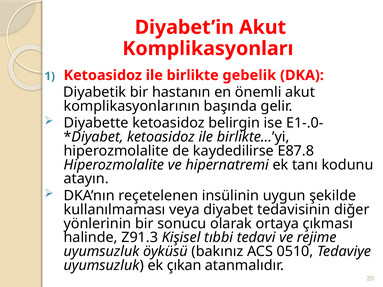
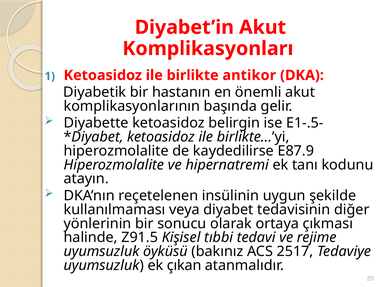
gebelik: gebelik -> antikor
E1-.0-: E1-.0- -> E1-.5-
E87.8: E87.8 -> E87.9
Z91.3: Z91.3 -> Z91.5
0510: 0510 -> 2517
